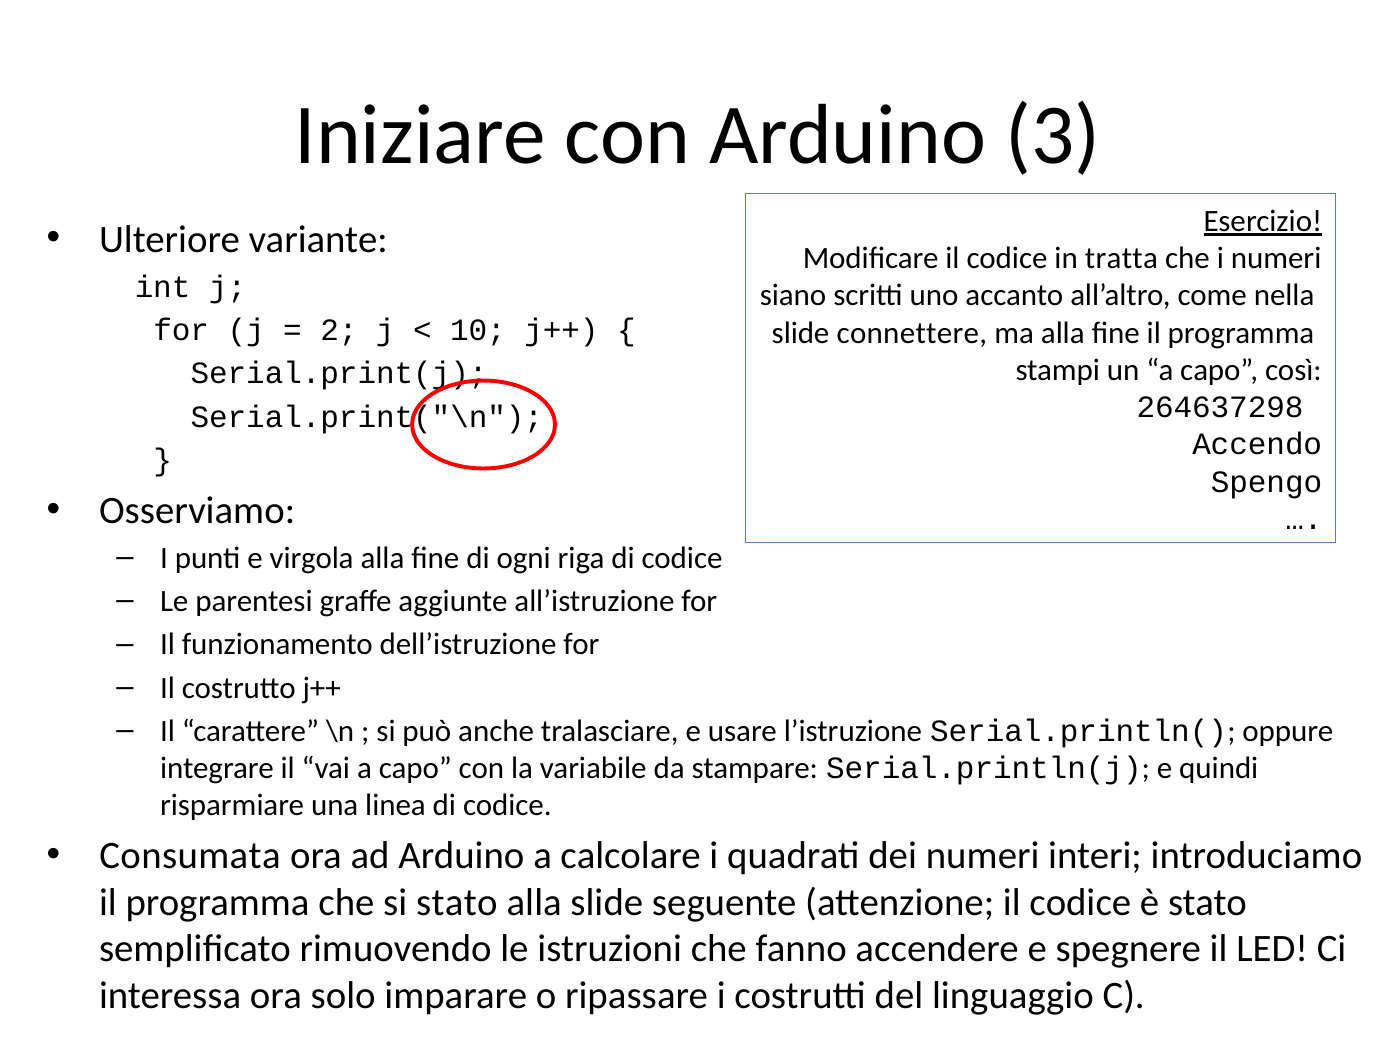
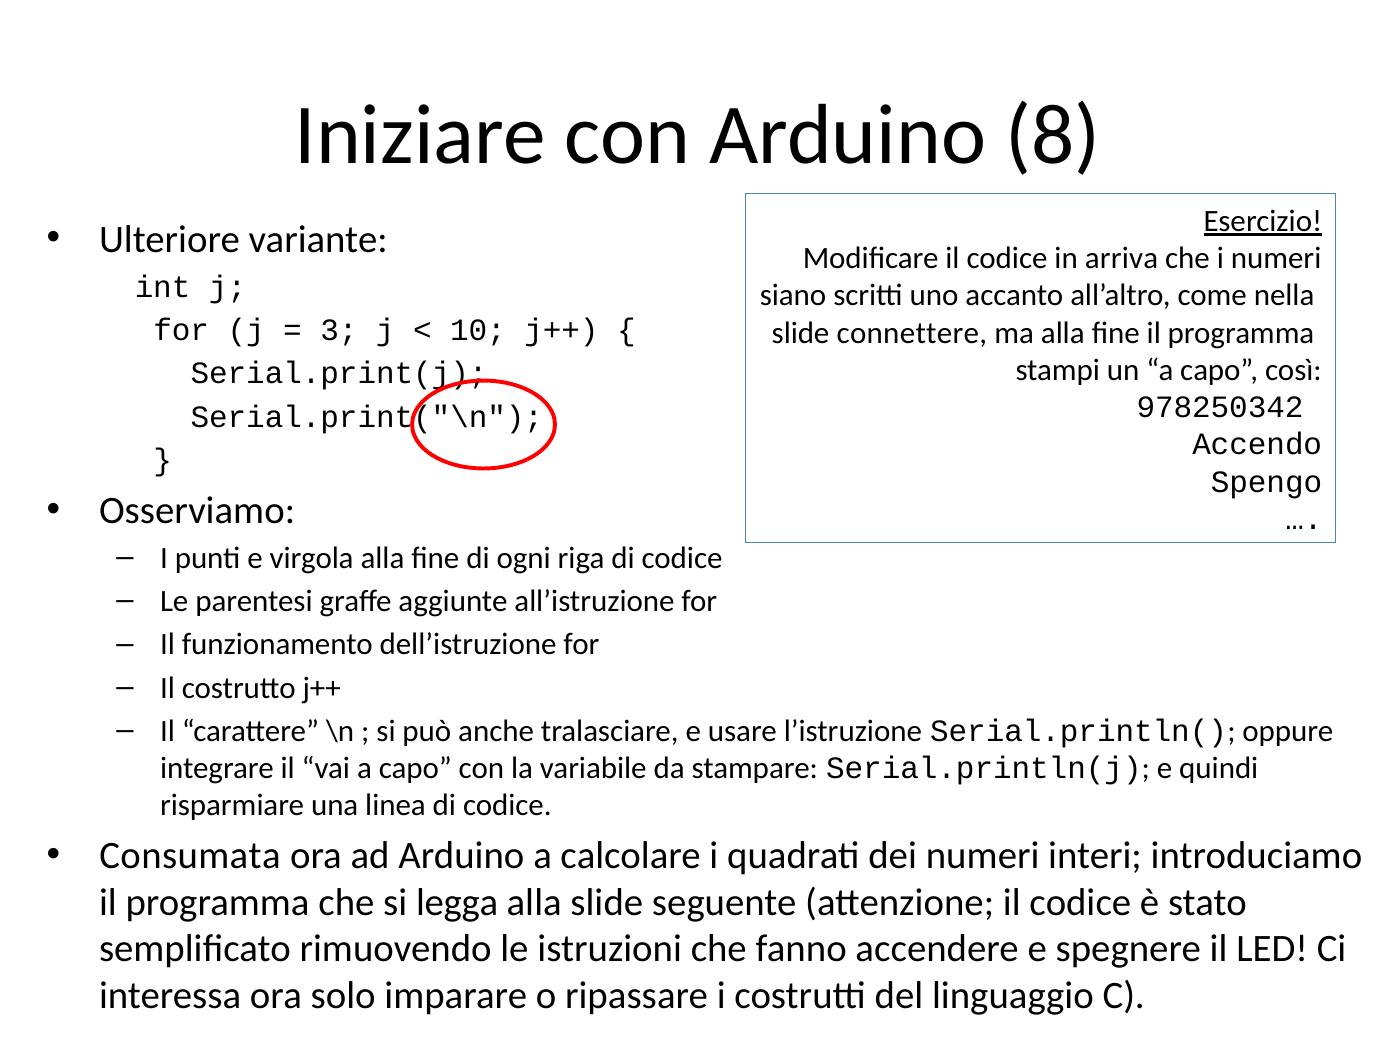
3: 3 -> 8
tratta: tratta -> arriva
2: 2 -> 3
264637298: 264637298 -> 978250342
si stato: stato -> legga
